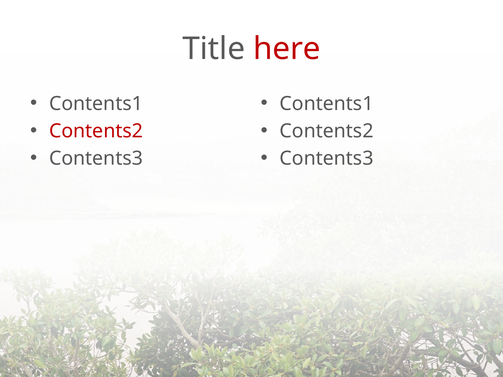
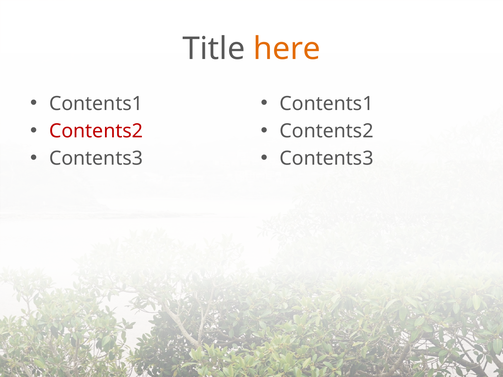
here colour: red -> orange
